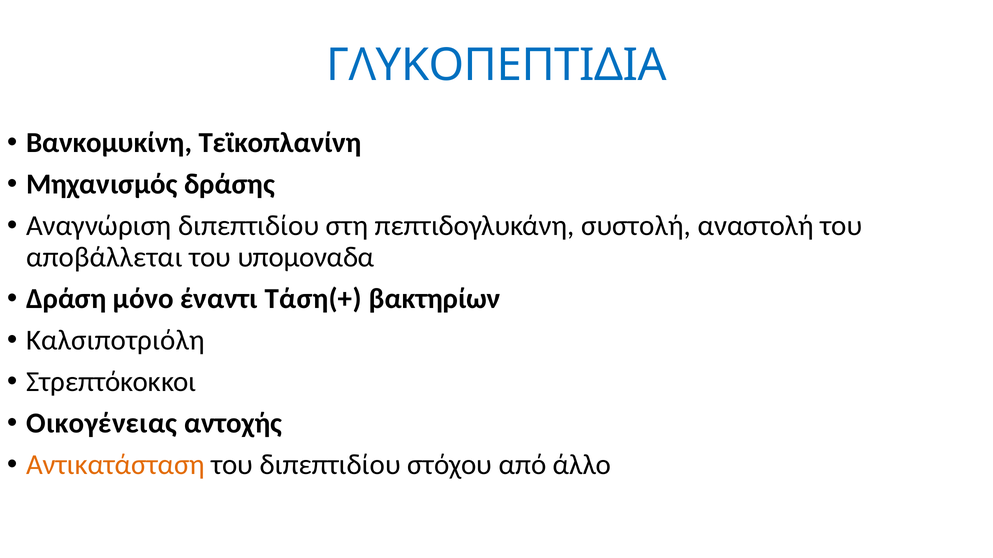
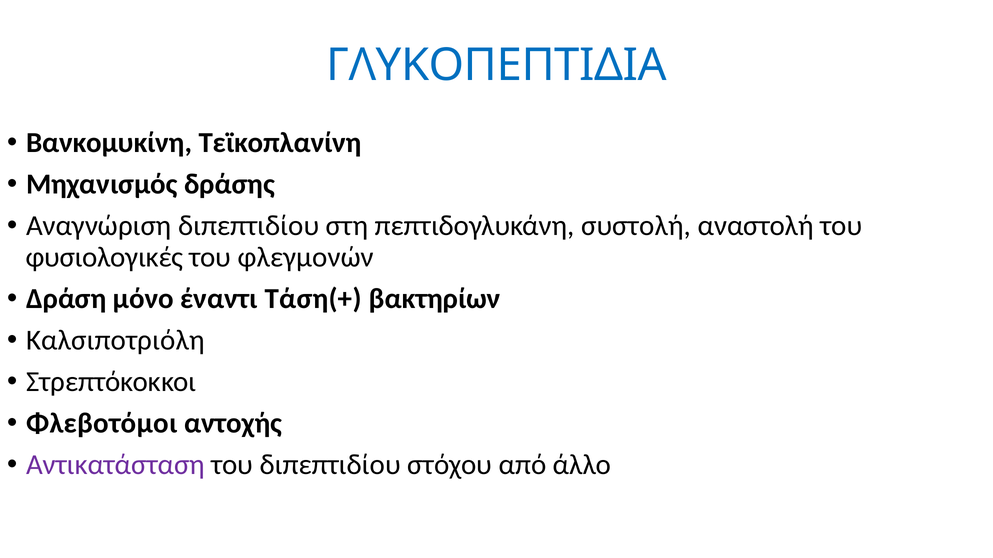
αποβάλλεται: αποβάλλεται -> φυσιολογικές
υπομοναδα: υπομοναδα -> φλεγμονών
Οικογένειας: Οικογένειας -> Φλεβοτόμοι
Αντικατάσταση colour: orange -> purple
